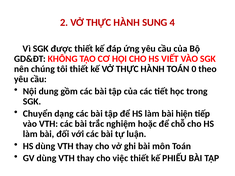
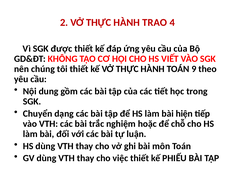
SUNG: SUNG -> TRAO
0: 0 -> 9
